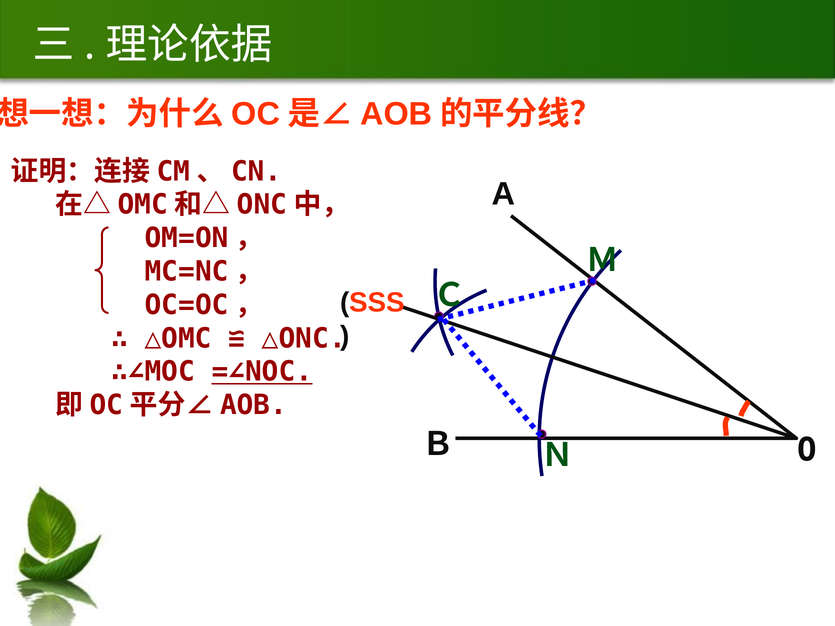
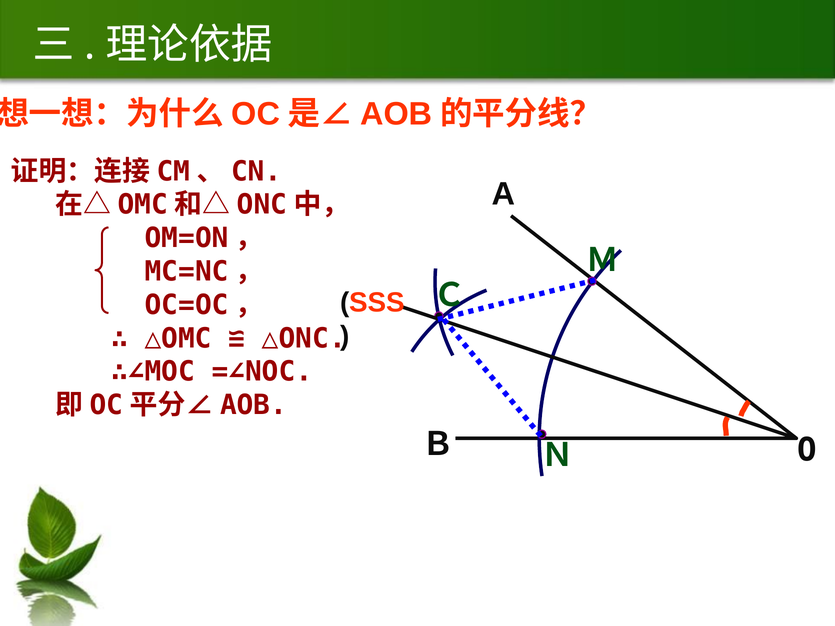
=∠NOC underline: present -> none
